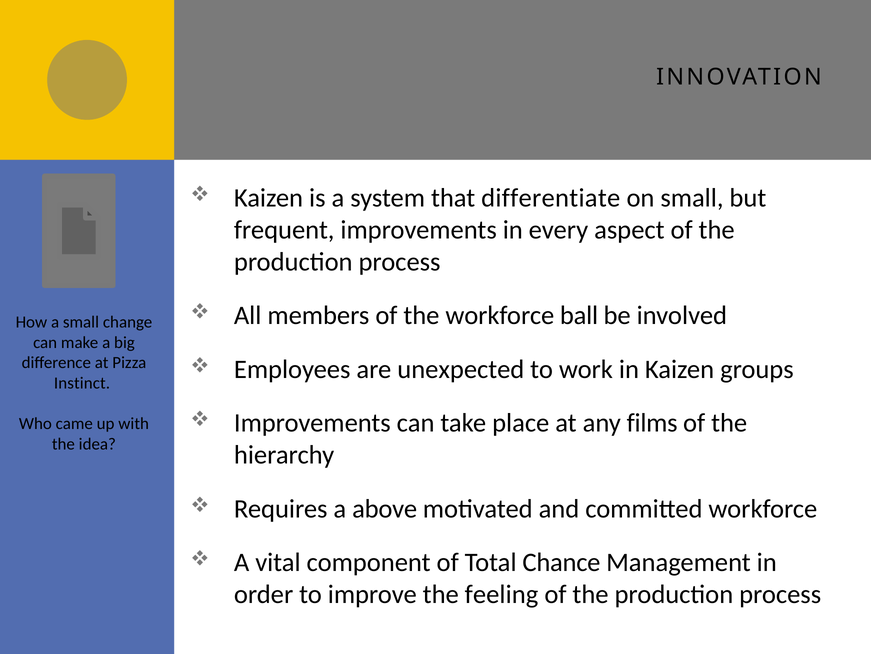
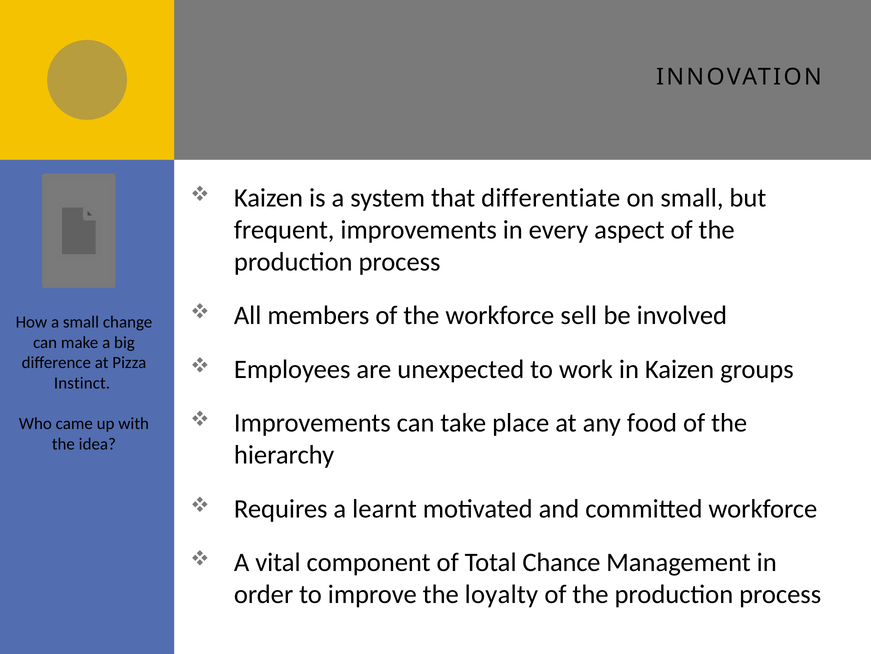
ball: ball -> sell
films: films -> food
above: above -> learnt
feeling: feeling -> loyalty
